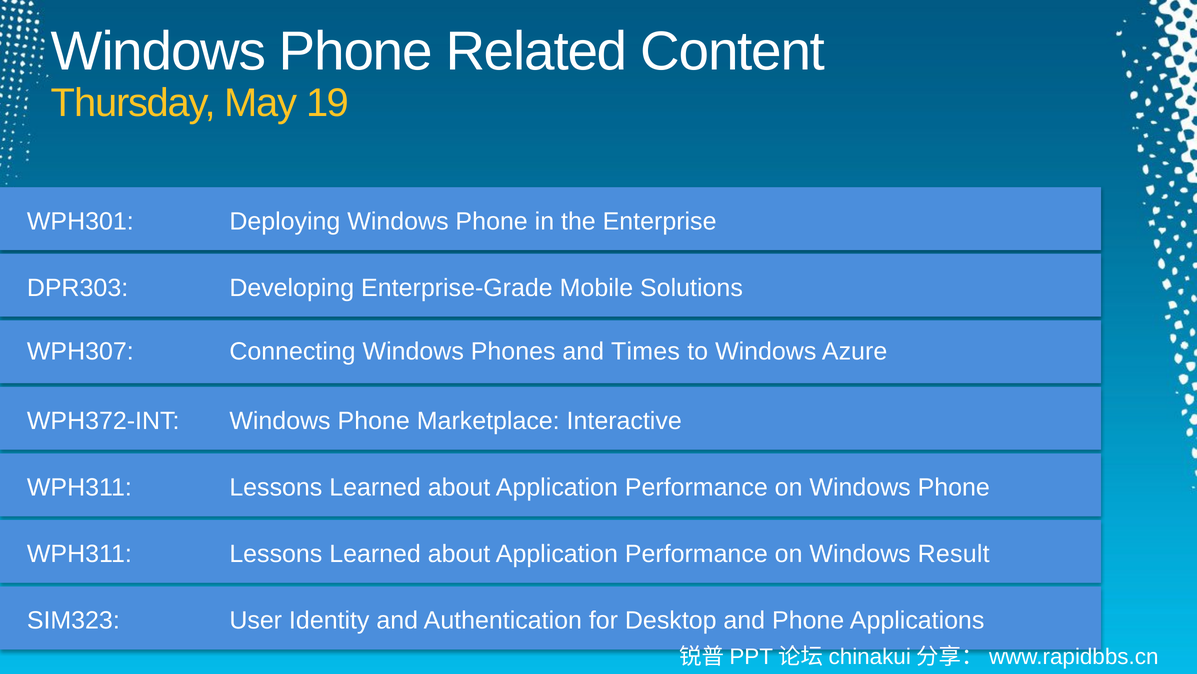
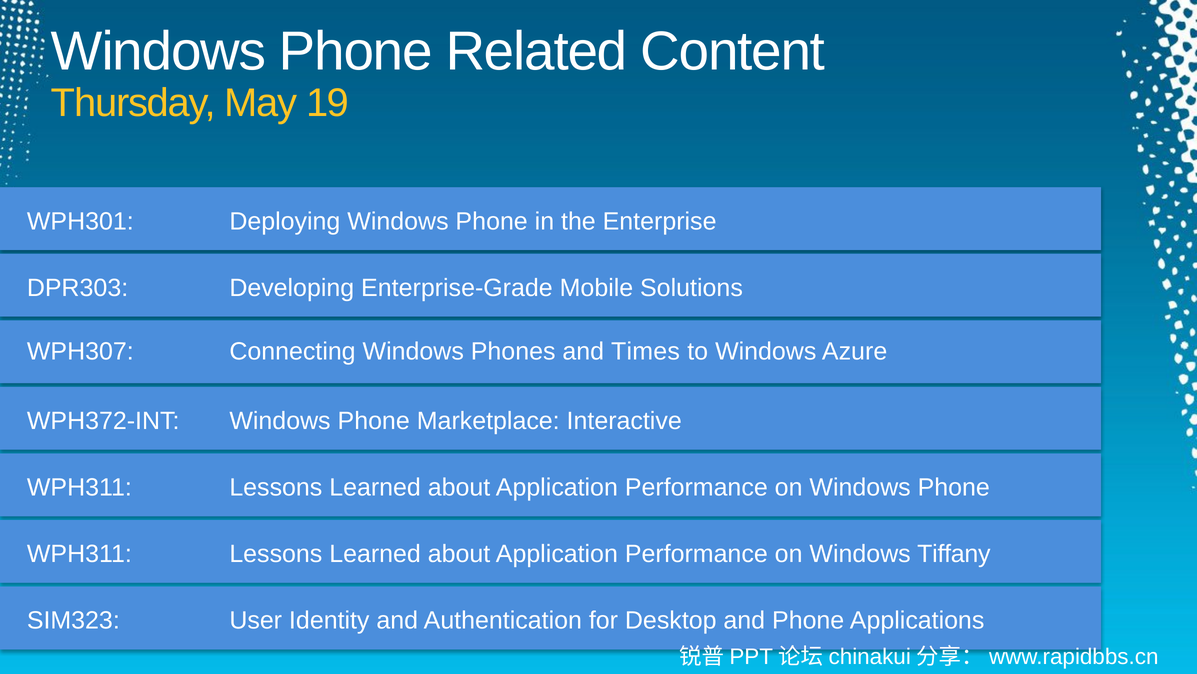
Result: Result -> Tiffany
